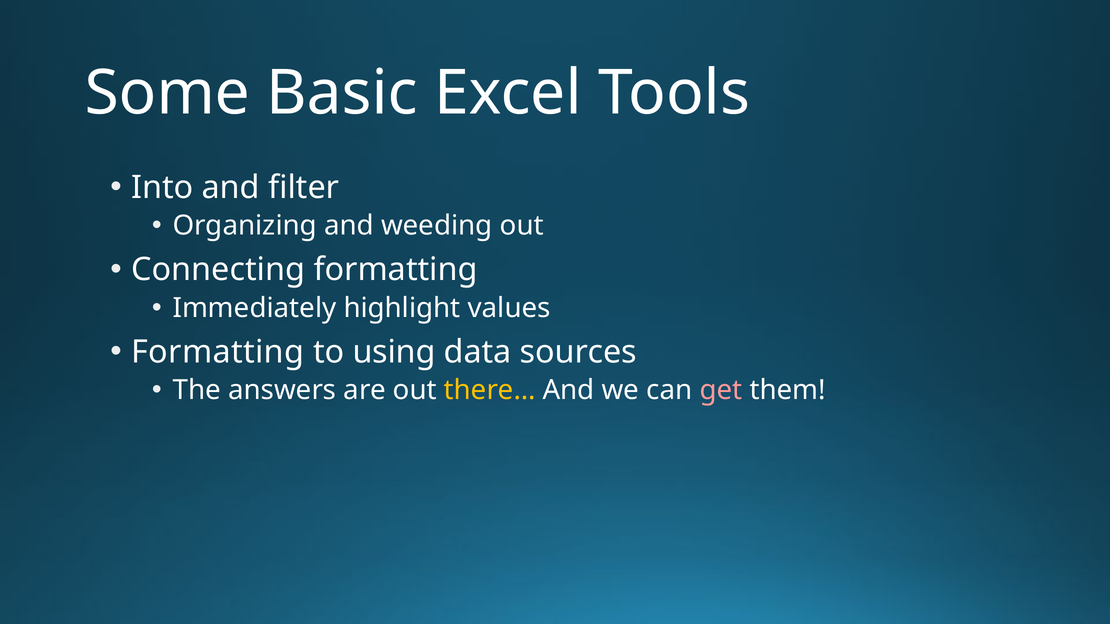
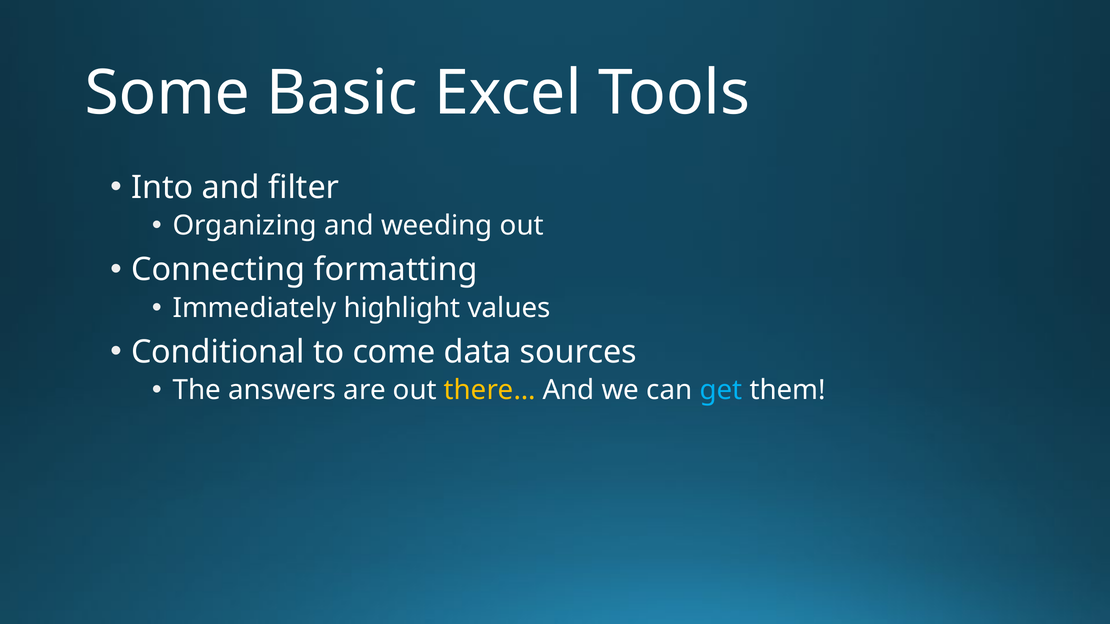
Formatting at (218, 352): Formatting -> Conditional
using: using -> come
get colour: pink -> light blue
